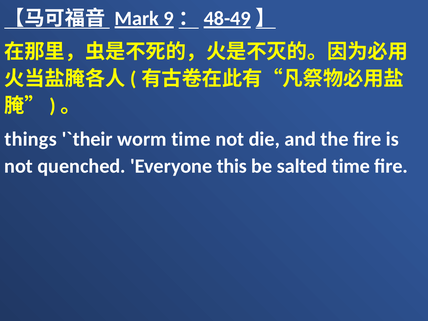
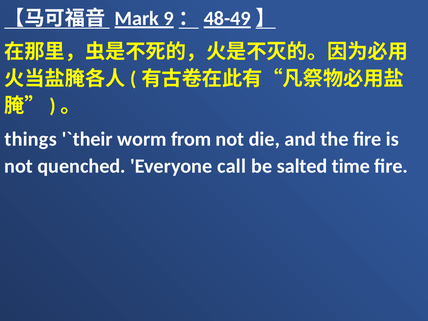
worm time: time -> from
this: this -> call
